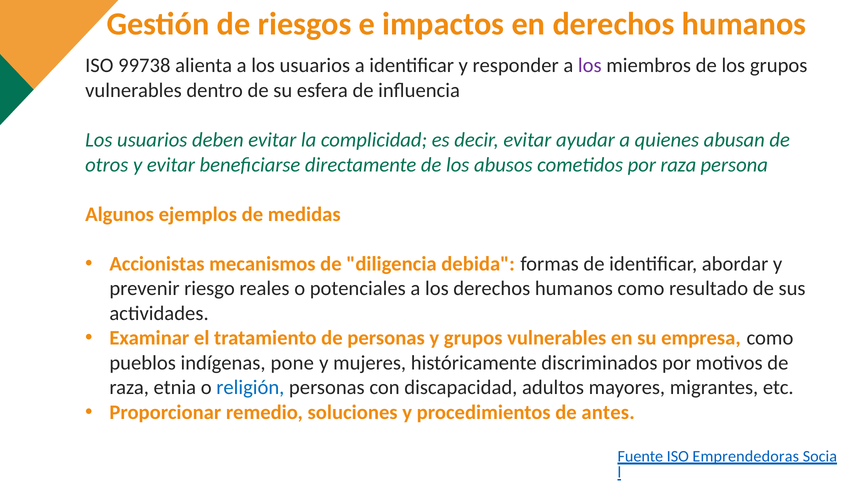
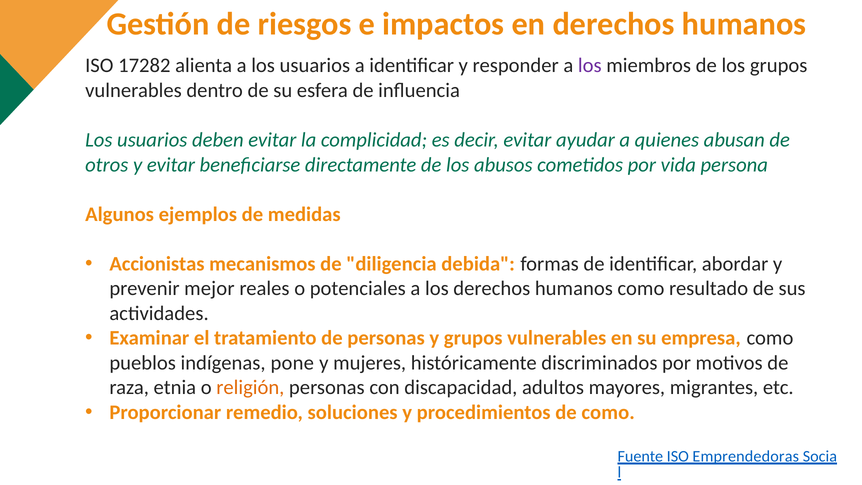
99738: 99738 -> 17282
por raza: raza -> vida
riesgo: riesgo -> mejor
religión colour: blue -> orange
de antes: antes -> como
